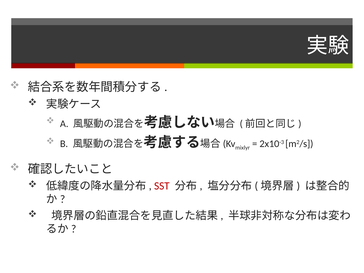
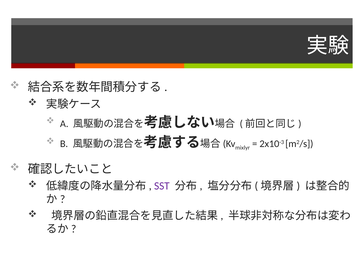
SST colour: red -> purple
